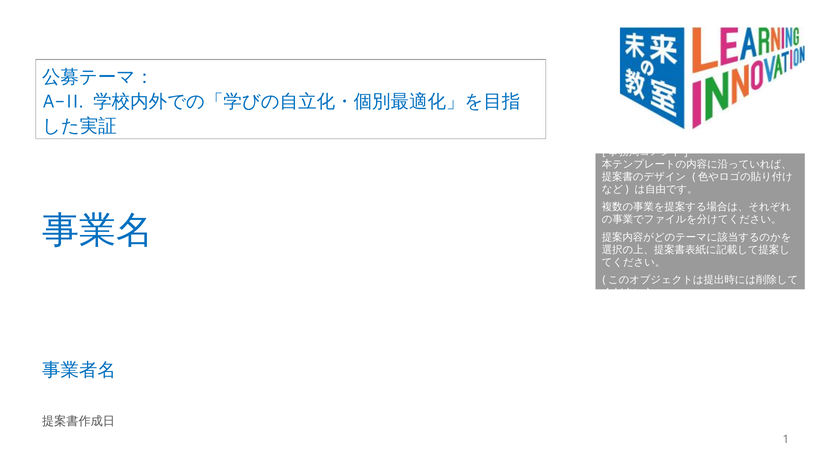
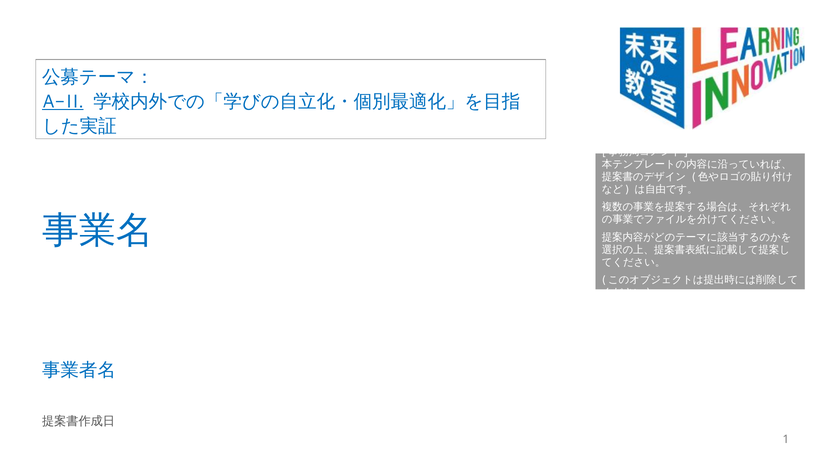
A-II underline: none -> present
